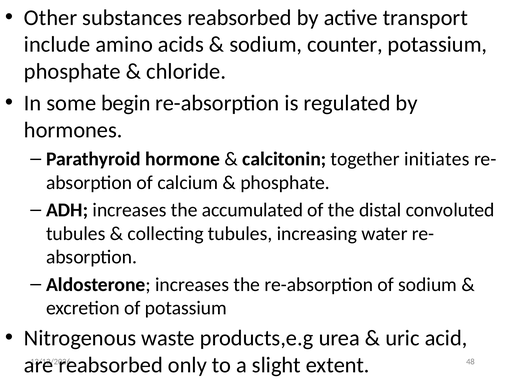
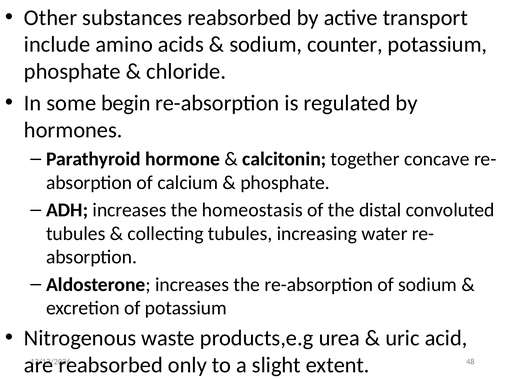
initiates: initiates -> concave
accumulated: accumulated -> homeostasis
